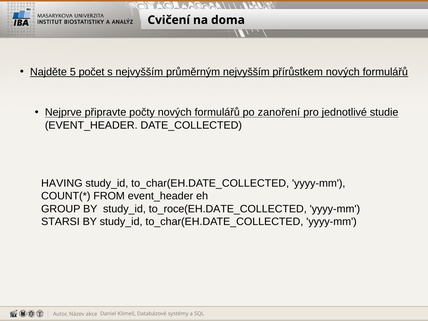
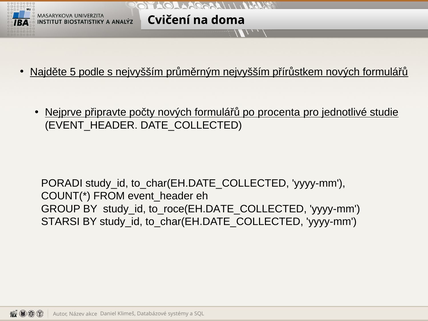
počet: počet -> podle
zanoření: zanoření -> procenta
HAVING: HAVING -> PORADI
